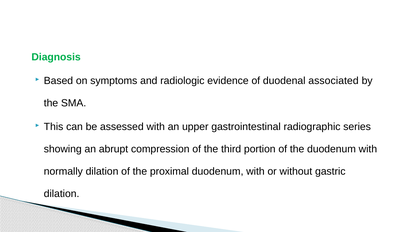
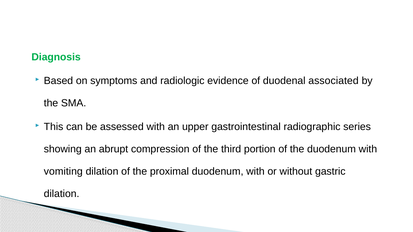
normally: normally -> vomiting
